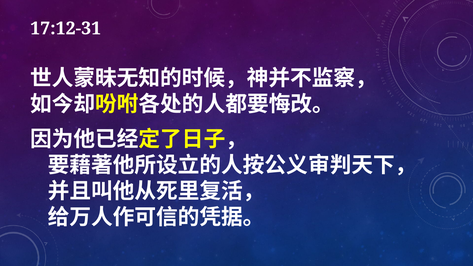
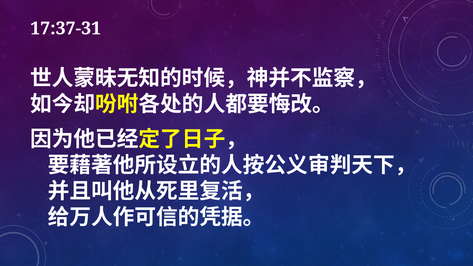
17:12-31: 17:12-31 -> 17:37-31
